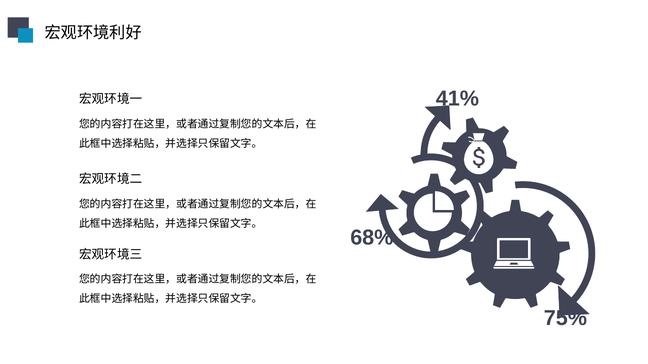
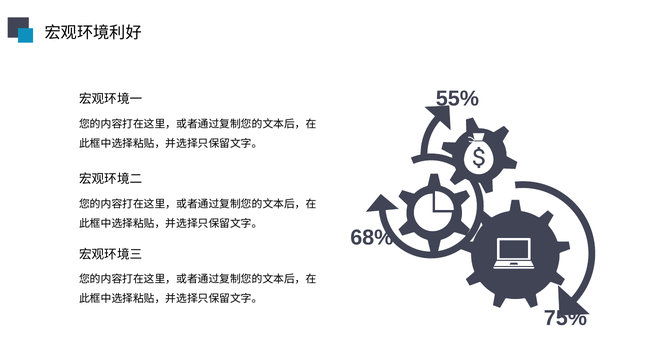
41%: 41% -> 55%
